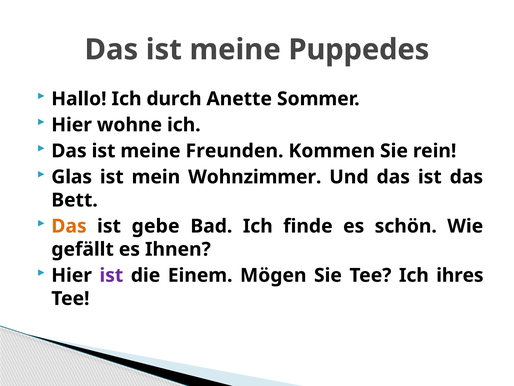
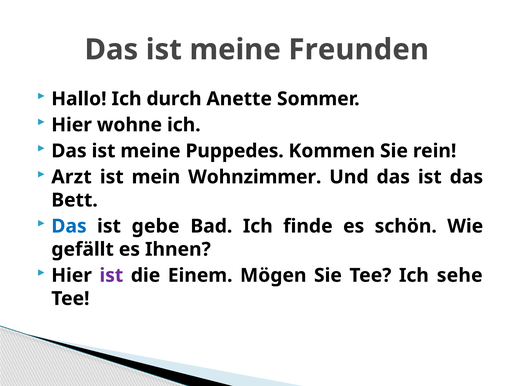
Puppedes: Puppedes -> Freunden
Freunden: Freunden -> Puppedes
Glas: Glas -> Arzt
Das at (69, 226) colour: orange -> blue
ihres: ihres -> sehe
